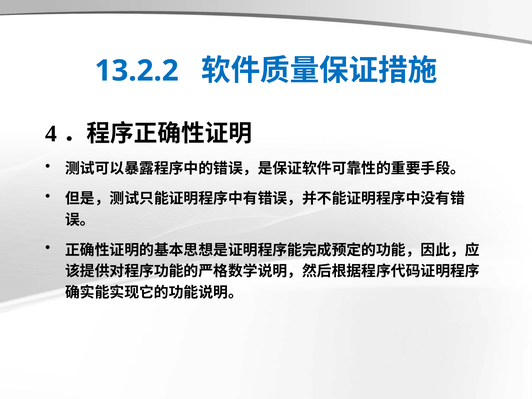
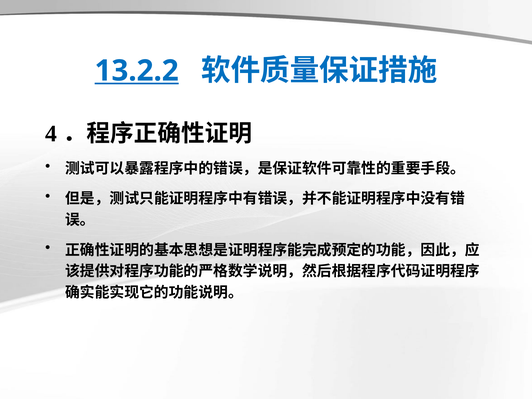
13.2.2 underline: none -> present
